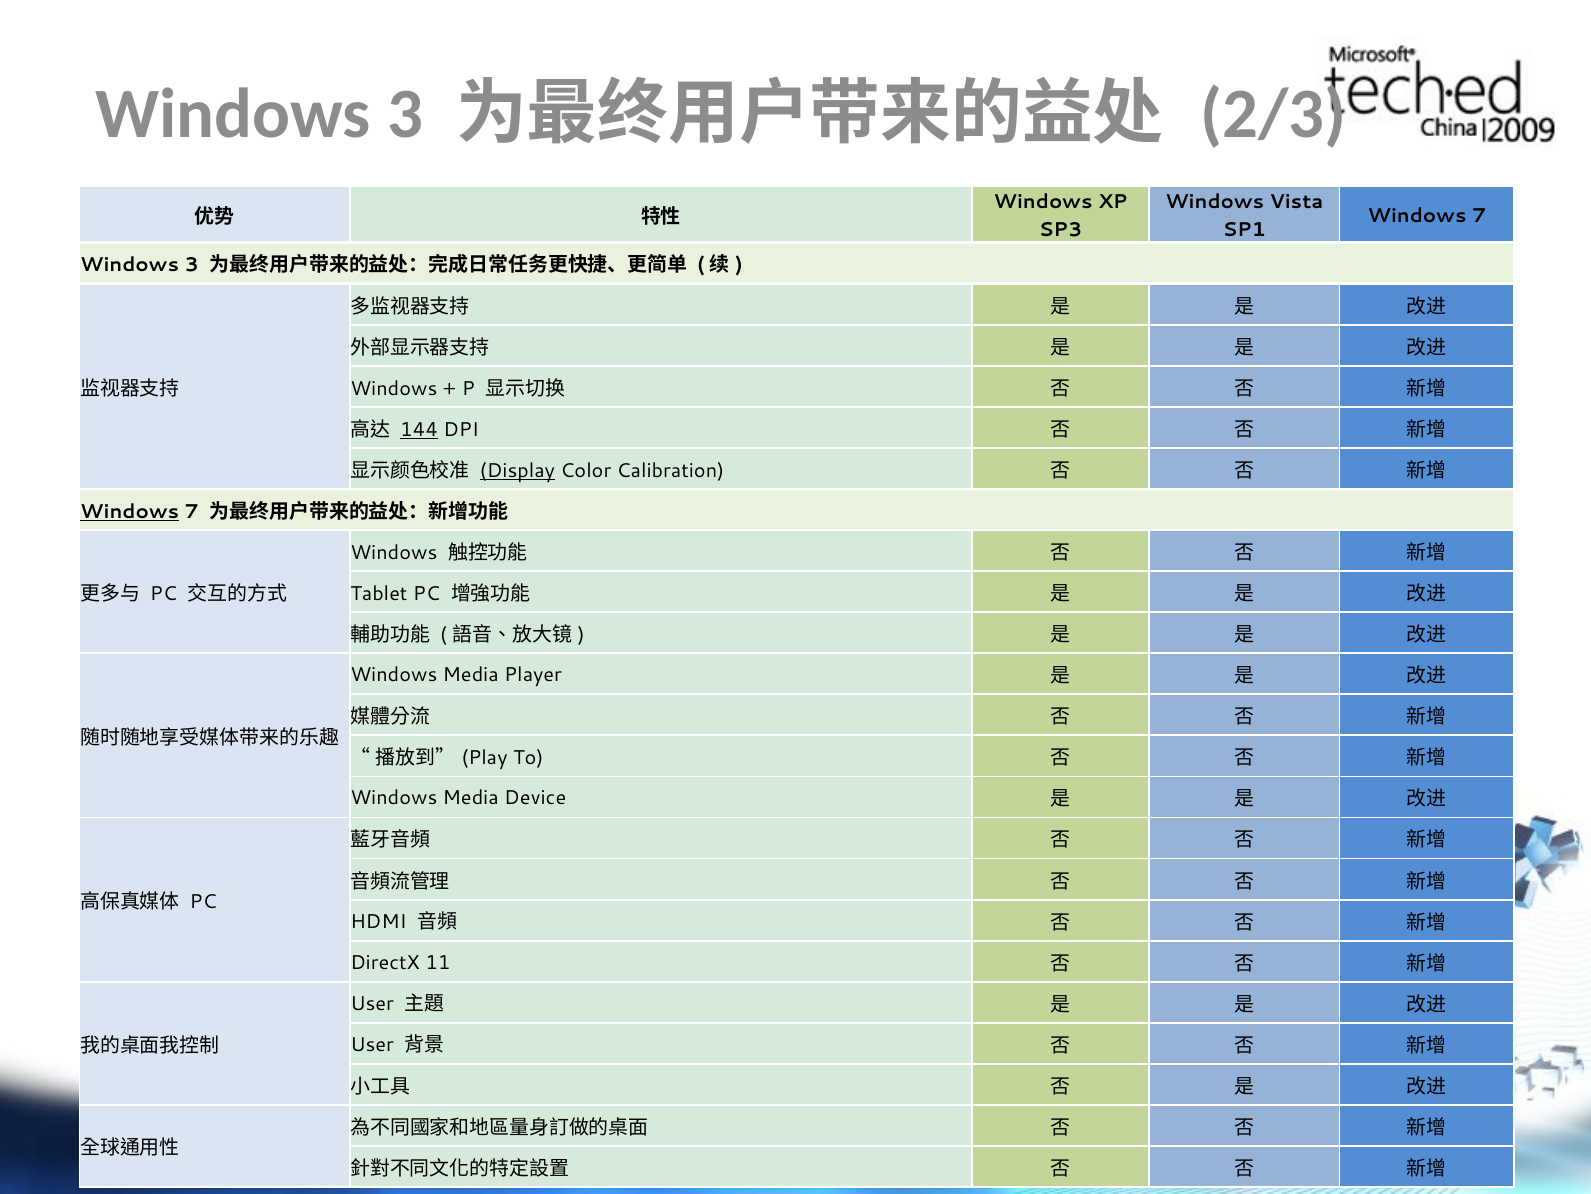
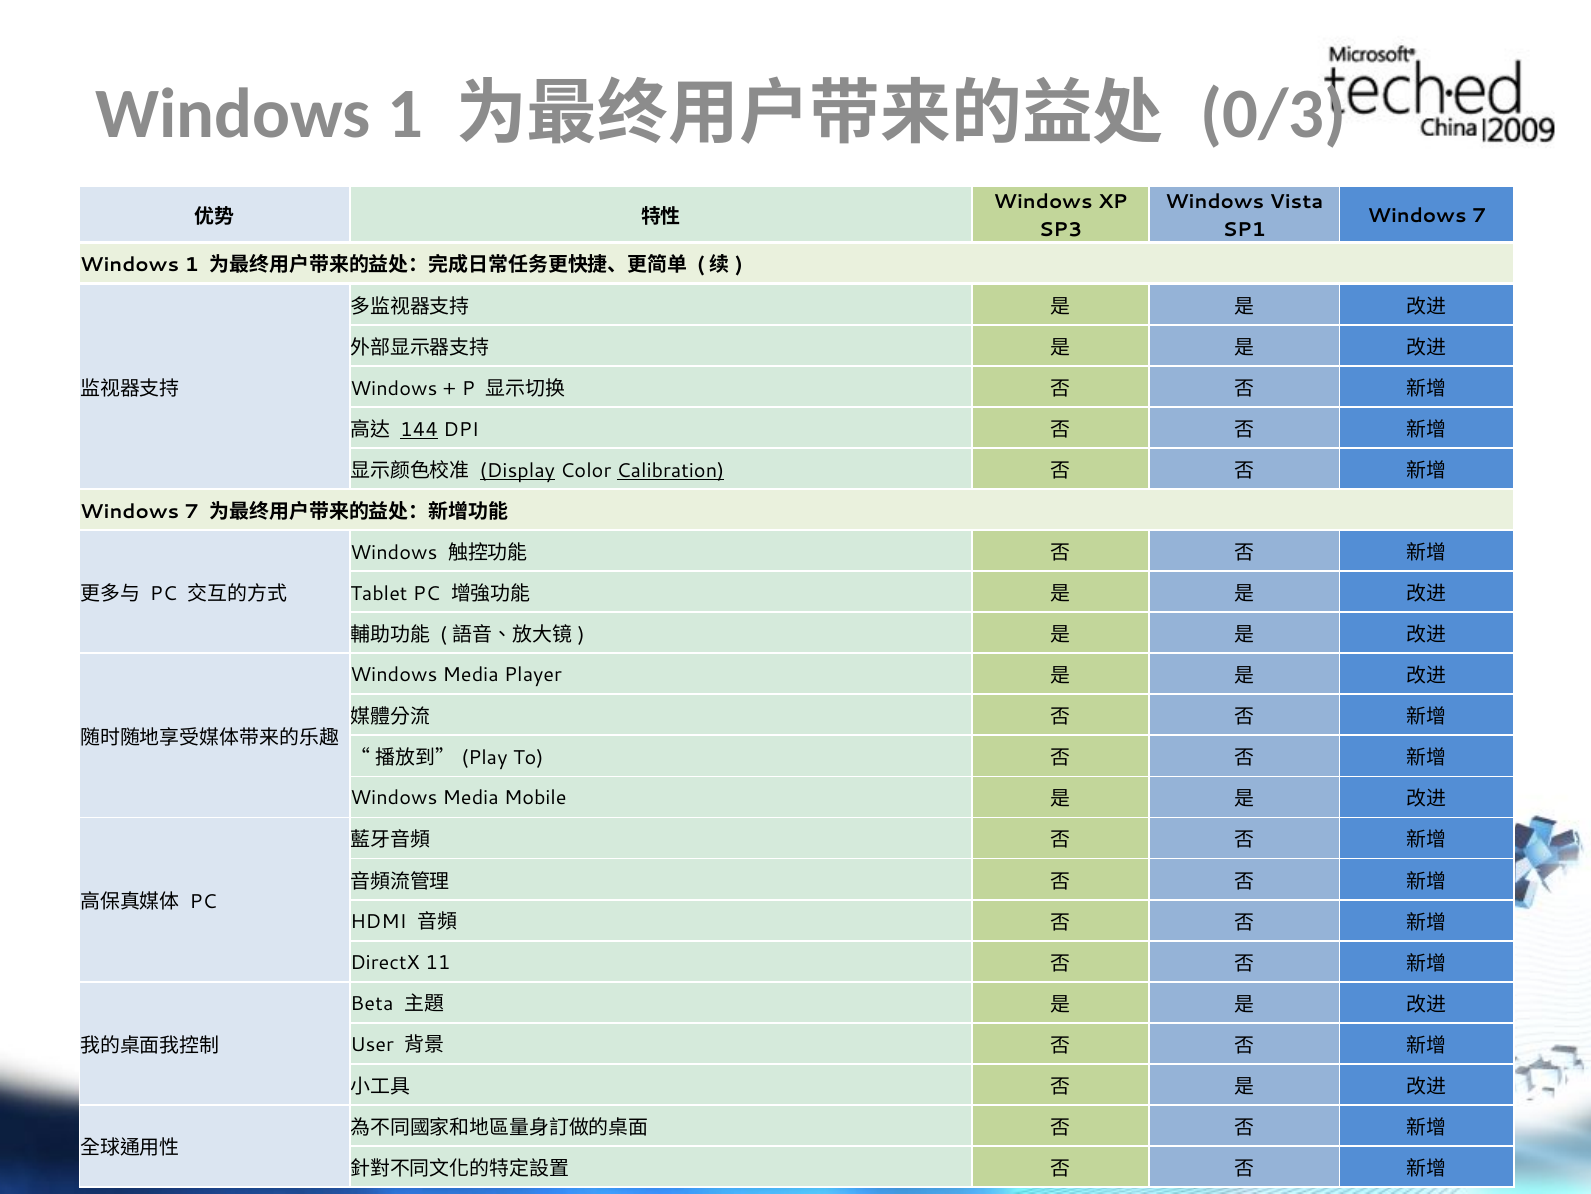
3 at (405, 114): 3 -> 1
2/3: 2/3 -> 0/3
3 at (192, 265): 3 -> 1
Calibration underline: none -> present
Windows at (130, 511) underline: present -> none
Device: Device -> Mobile
User at (372, 1004): User -> Beta
